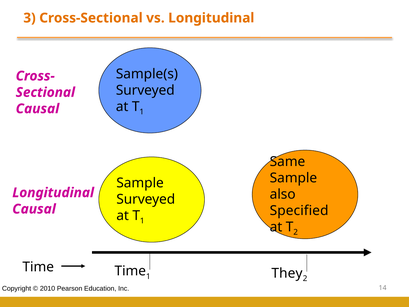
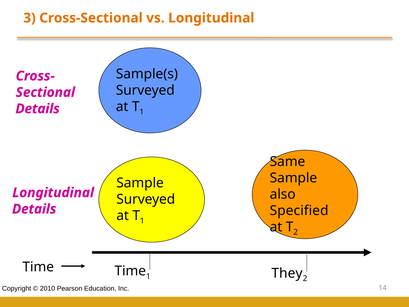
Causal at (37, 109): Causal -> Details
Causal at (34, 209): Causal -> Details
